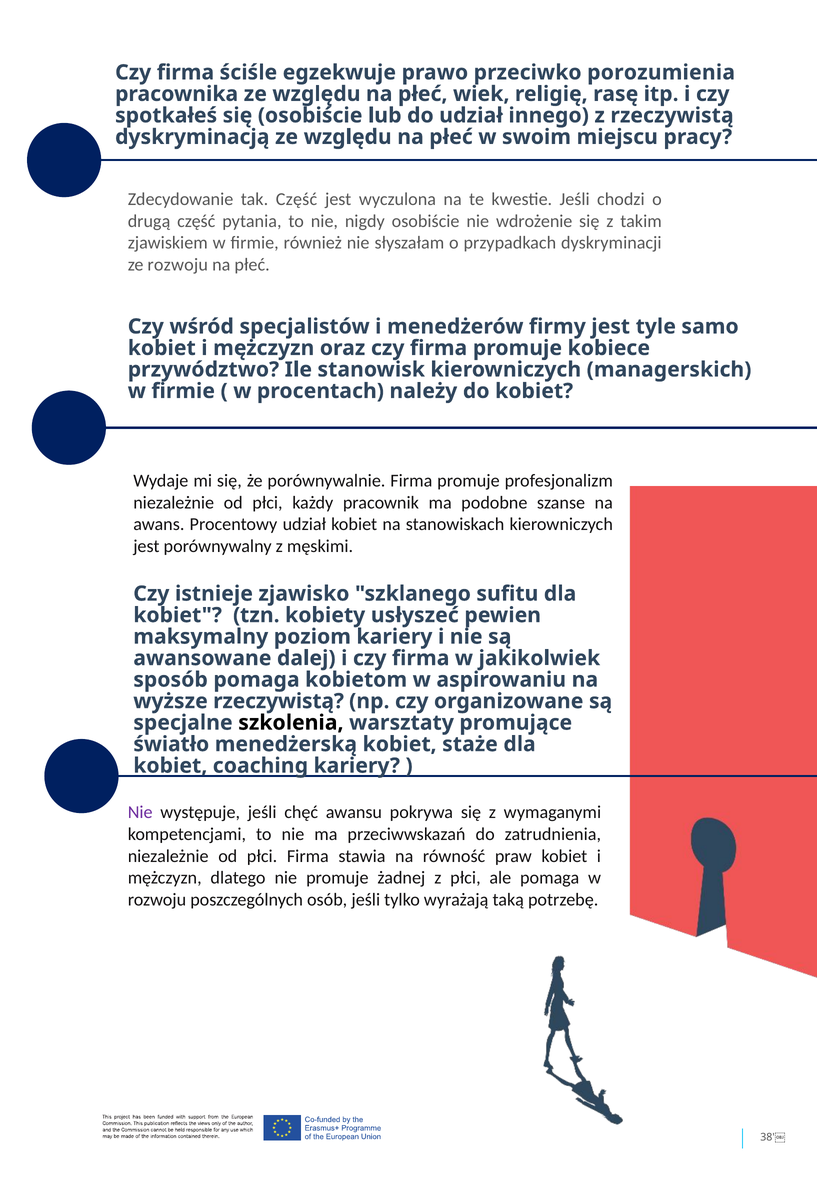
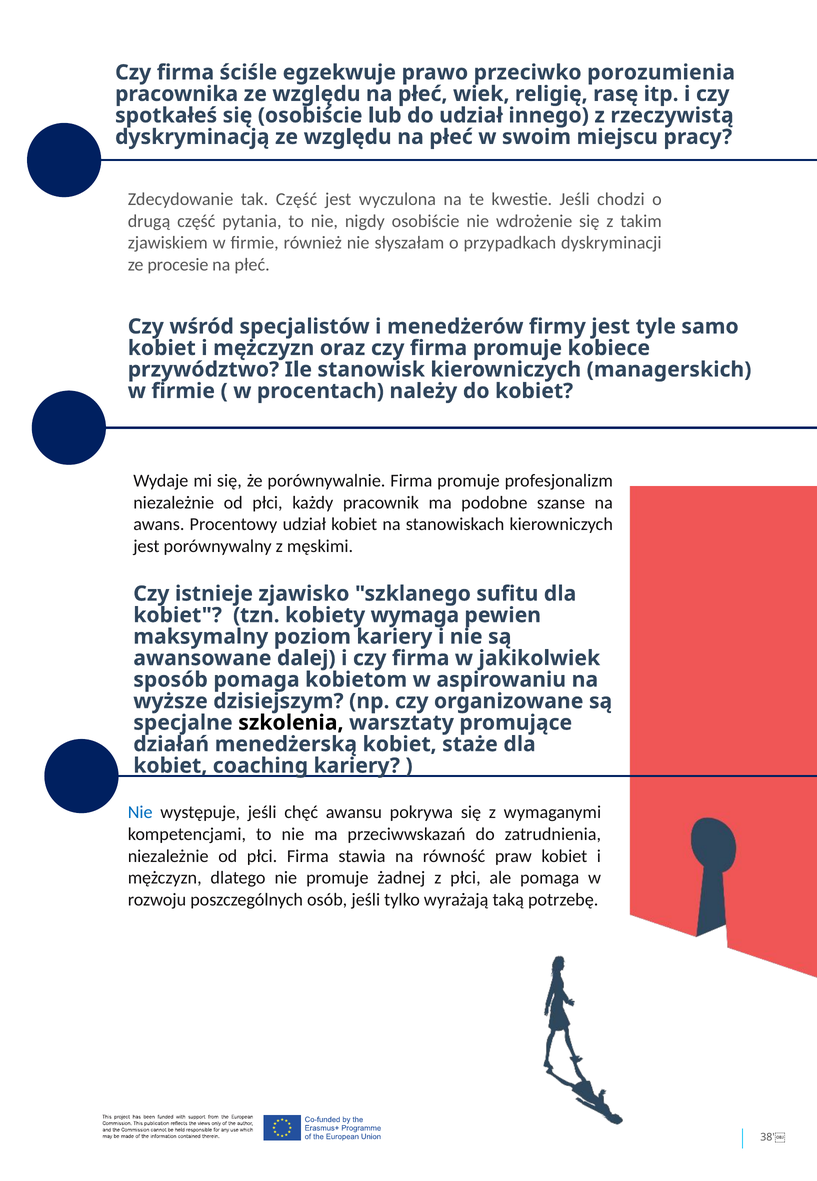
ze rozwoju: rozwoju -> procesie
usłyszeć: usłyszeć -> wymaga
wyższe rzeczywistą: rzeczywistą -> dzisiejszym
światło: światło -> działań
Nie at (140, 812) colour: purple -> blue
